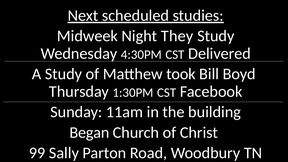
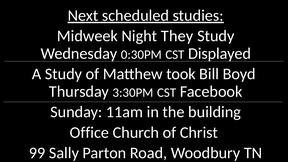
4:30PM: 4:30PM -> 0:30PM
Delivered: Delivered -> Displayed
1:30PM: 1:30PM -> 3:30PM
Began: Began -> Office
